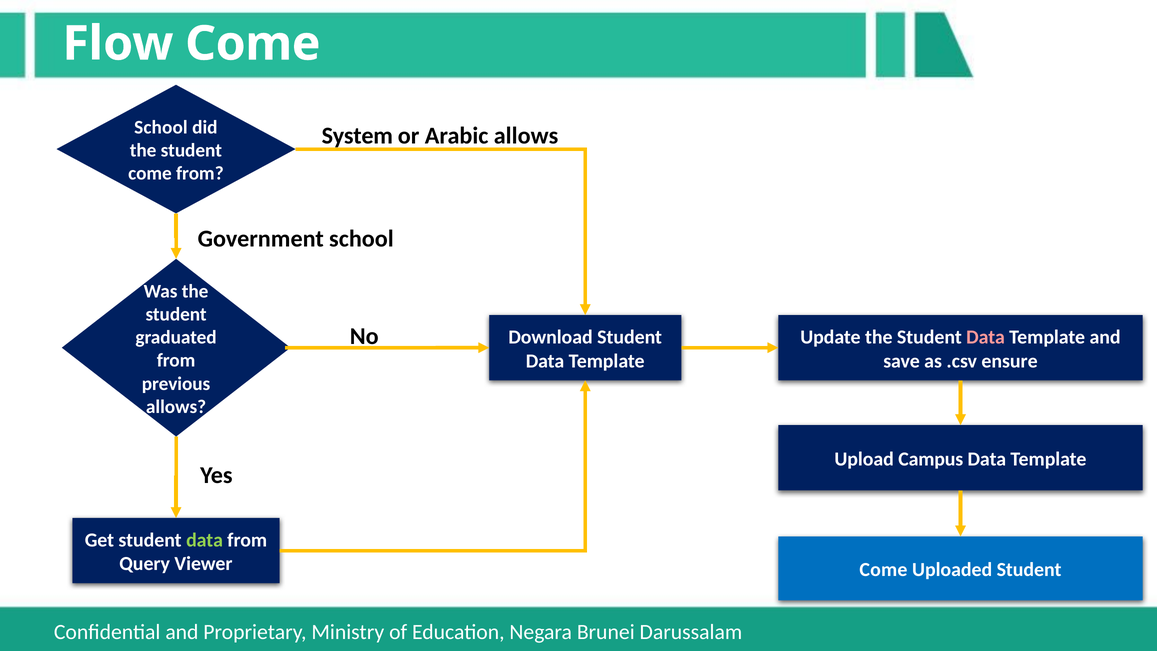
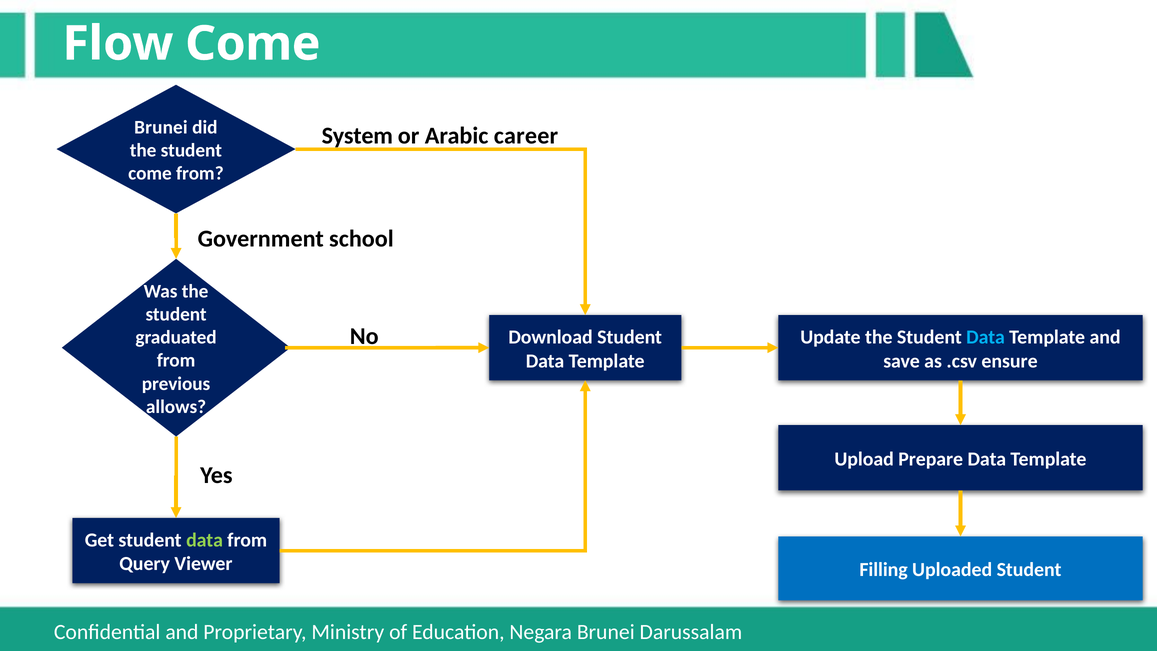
School at (161, 127): School -> Brunei
Arabic allows: allows -> career
Data at (986, 337) colour: pink -> light blue
Campus: Campus -> Prepare
Come at (883, 570): Come -> Filling
